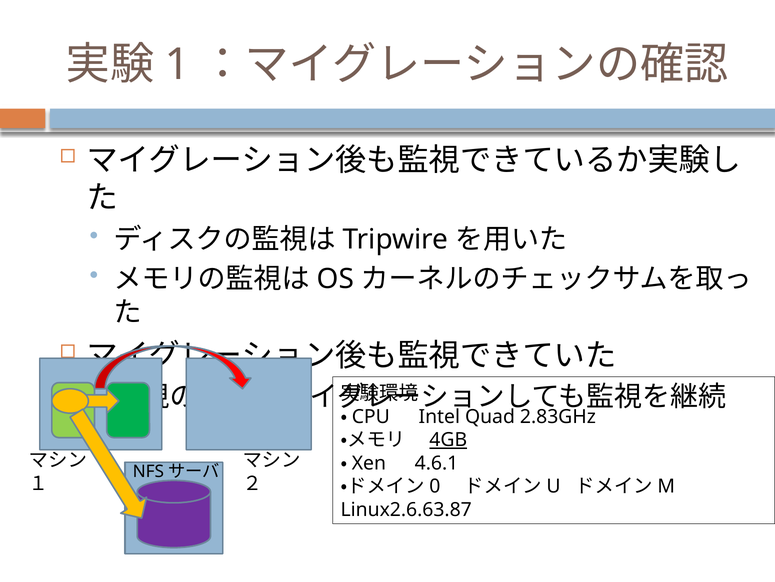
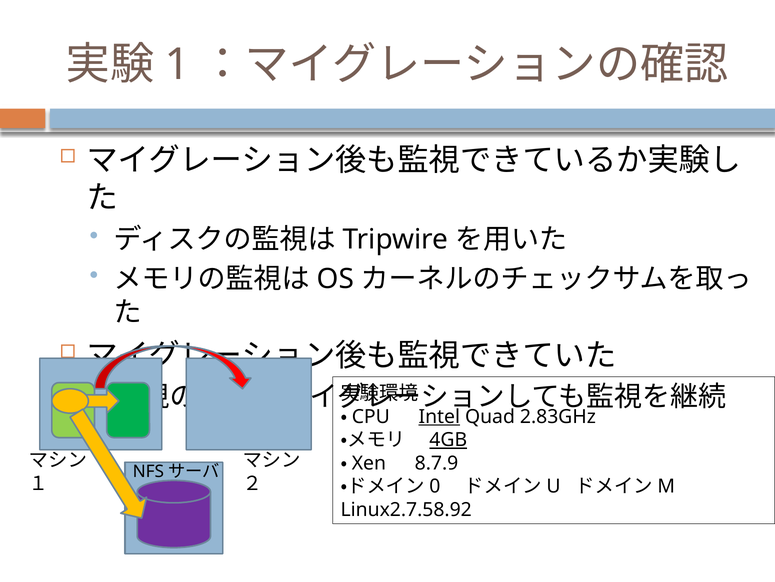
Intel underline: none -> present
4.6.1: 4.6.1 -> 8.7.9
Linux2.6.63.87: Linux2.6.63.87 -> Linux2.7.58.92
